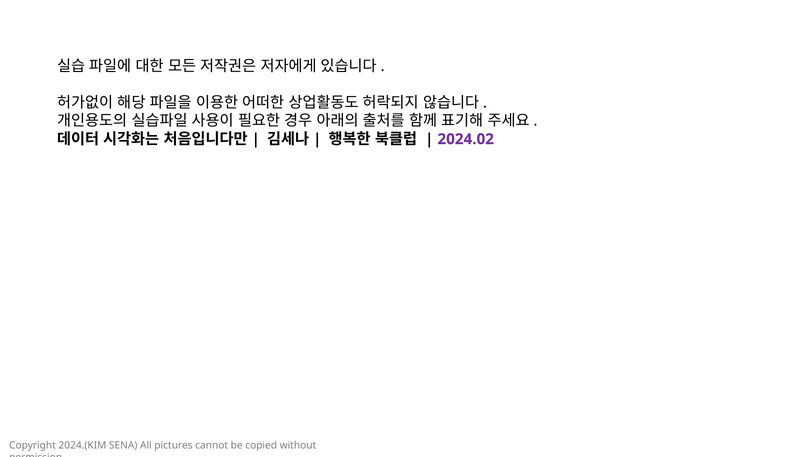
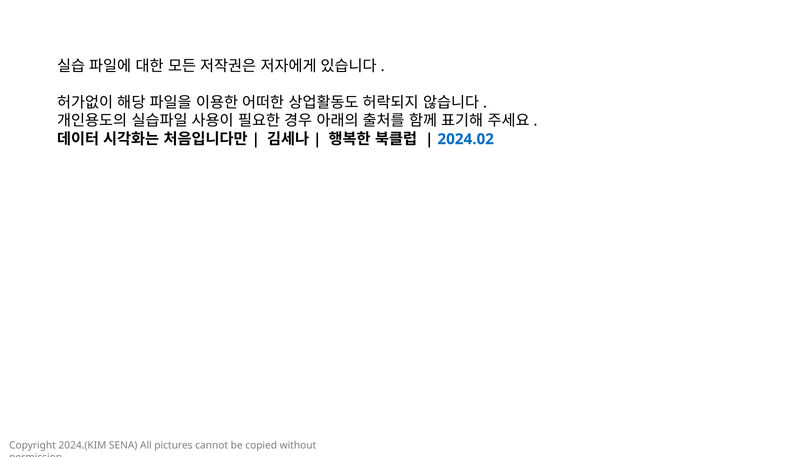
2024.02 colour: purple -> blue
